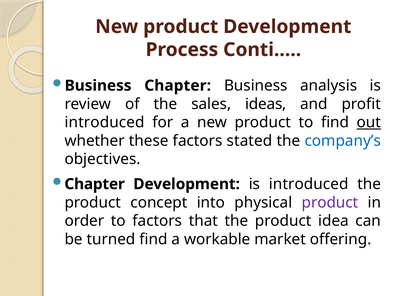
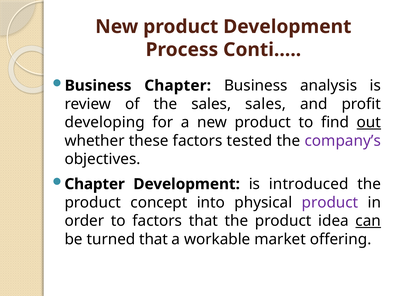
sales ideas: ideas -> sales
introduced at (105, 122): introduced -> developing
stated: stated -> tested
company’s colour: blue -> purple
can underline: none -> present
turned find: find -> that
